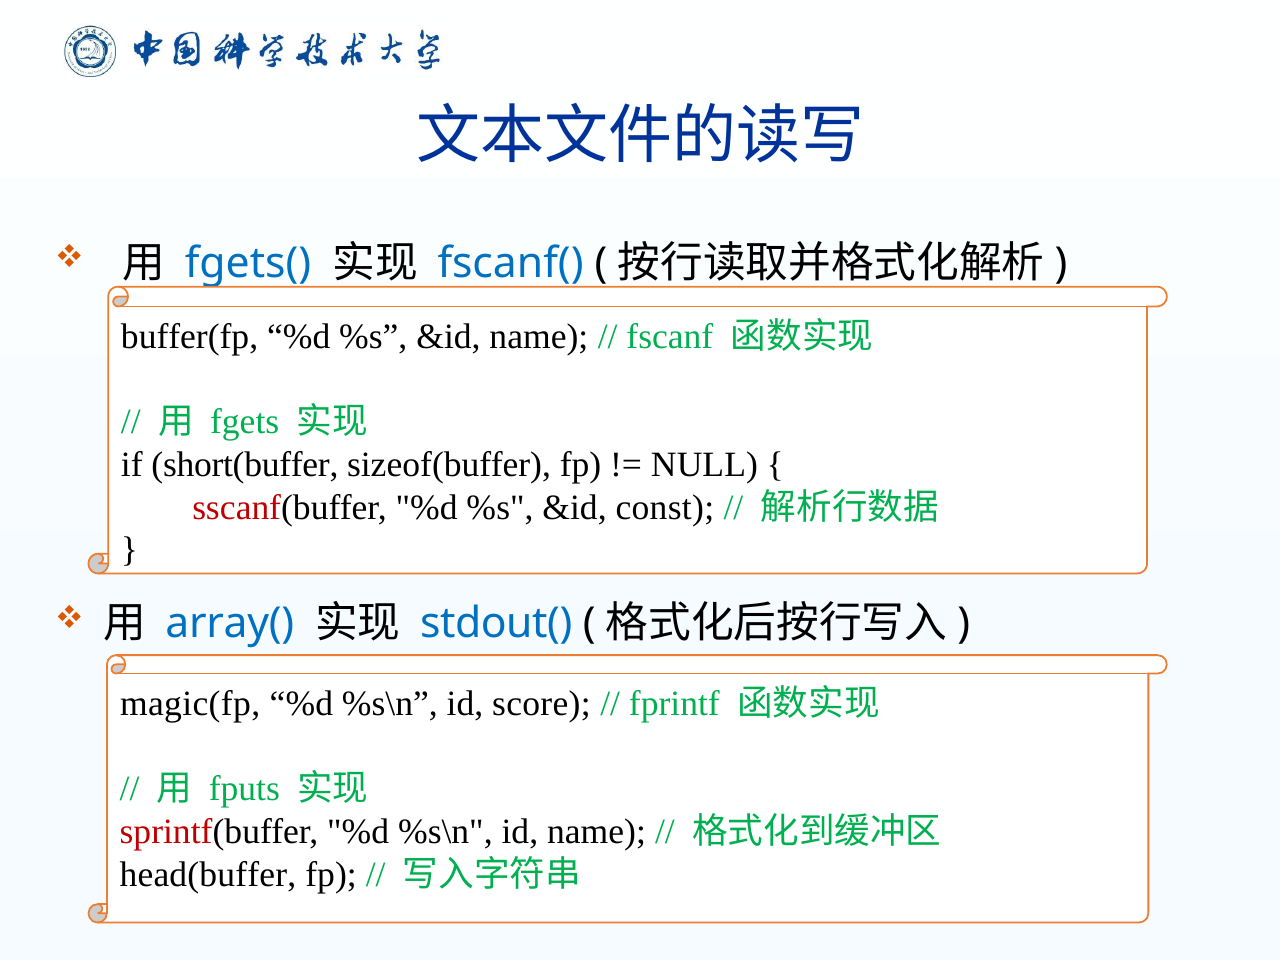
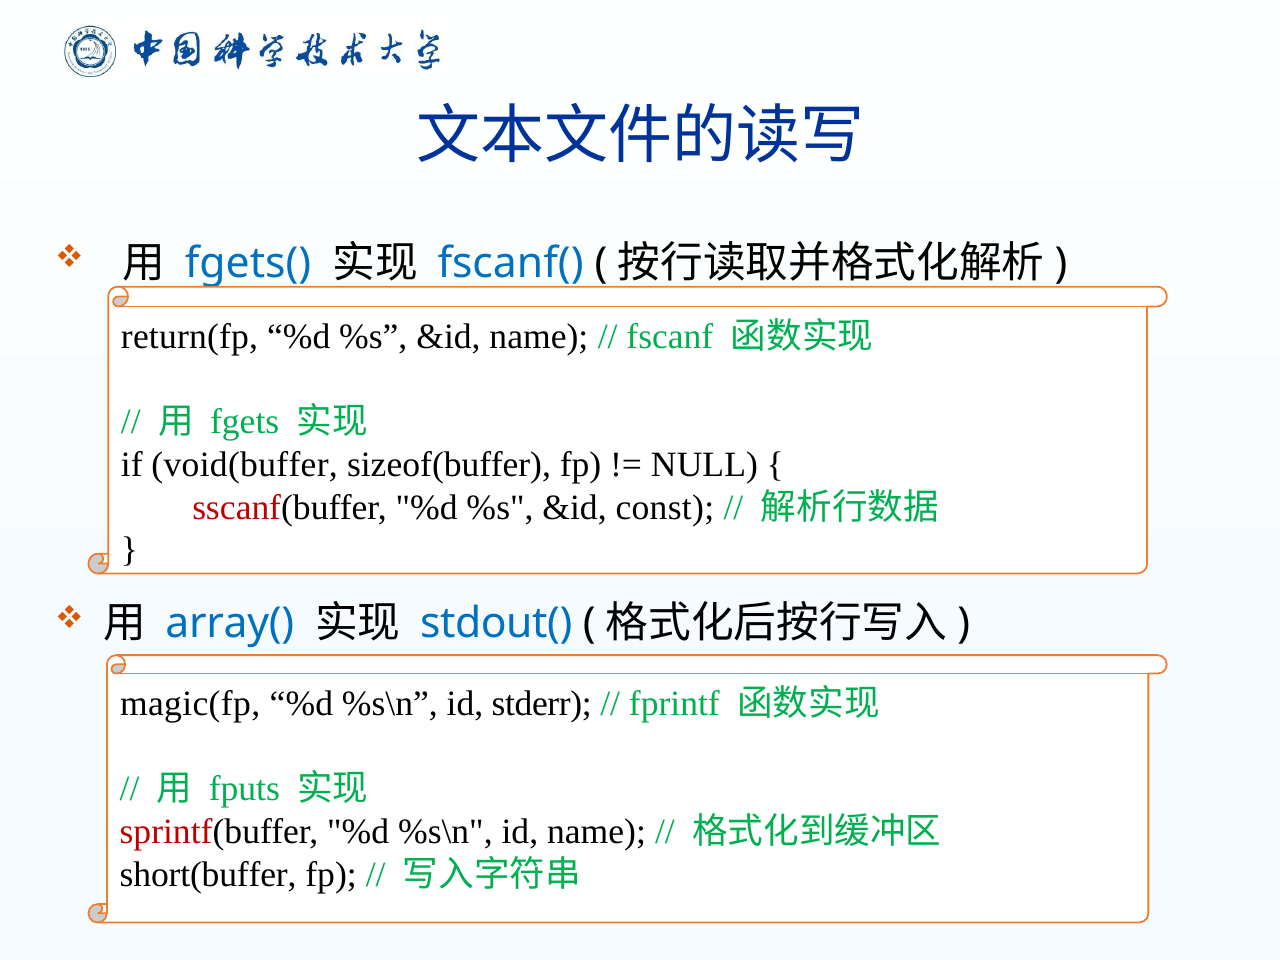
buffer(fp: buffer(fp -> return(fp
short(buffer: short(buffer -> void(buffer
score: score -> stderr
head(buffer: head(buffer -> short(buffer
